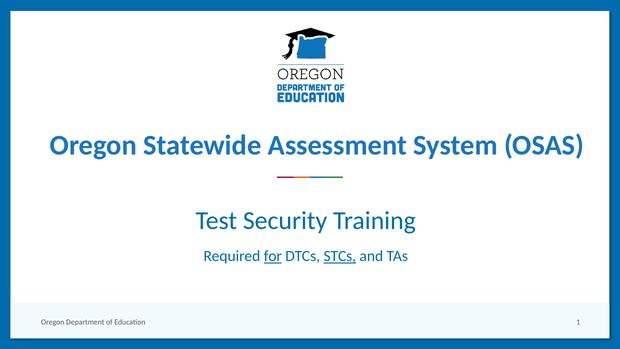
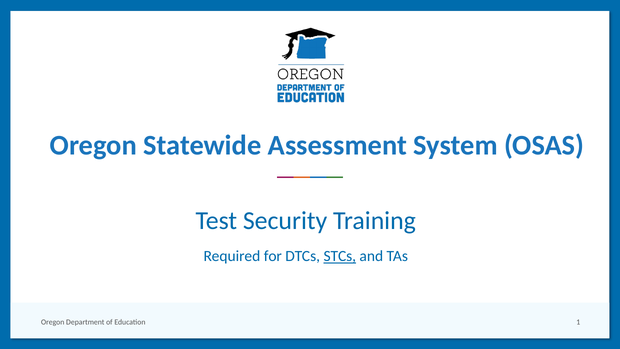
for underline: present -> none
